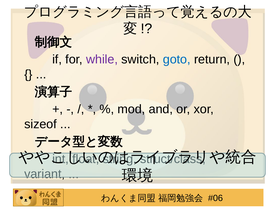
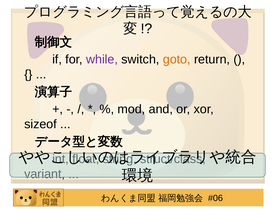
goto colour: blue -> orange
